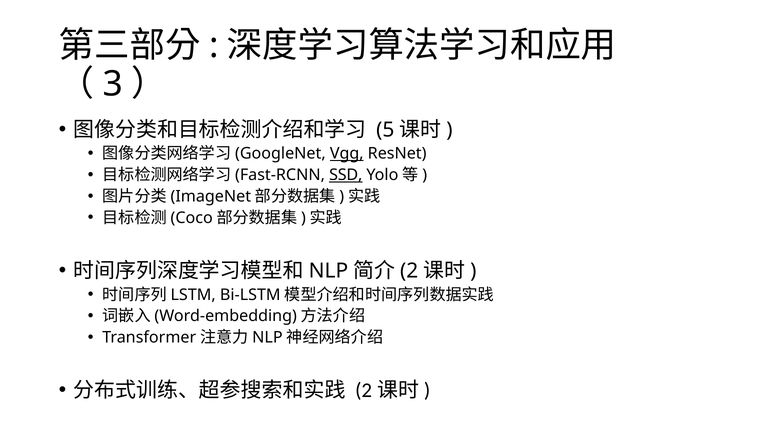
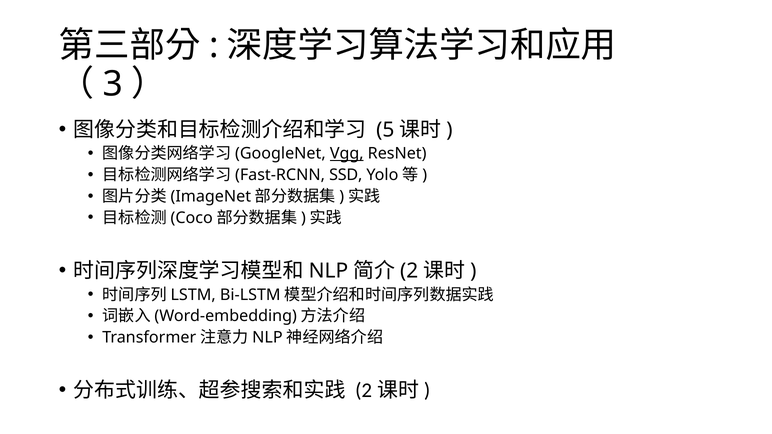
SSD underline: present -> none
